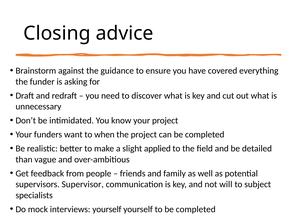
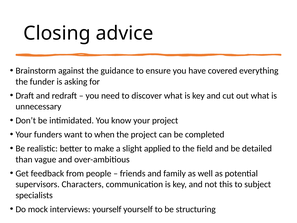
Supervisor: Supervisor -> Characters
will: will -> this
to be completed: completed -> structuring
